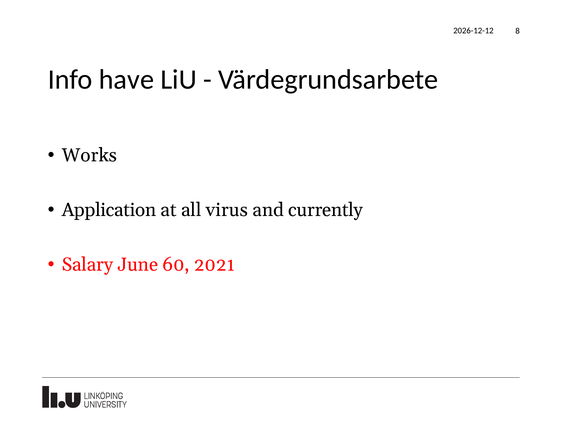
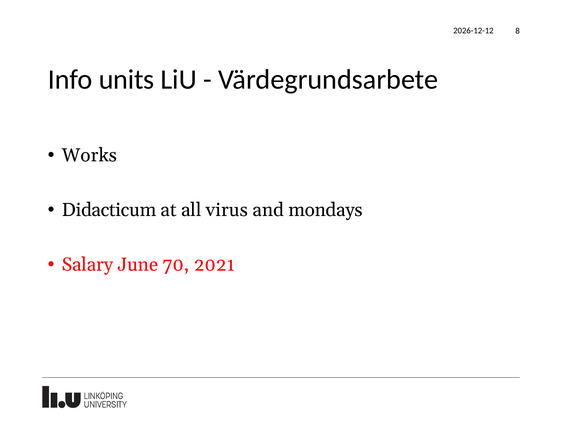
have: have -> units
Application: Application -> Didacticum
currently: currently -> mondays
60: 60 -> 70
